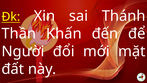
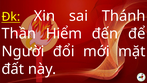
Khấn: Khấn -> Hiểm
